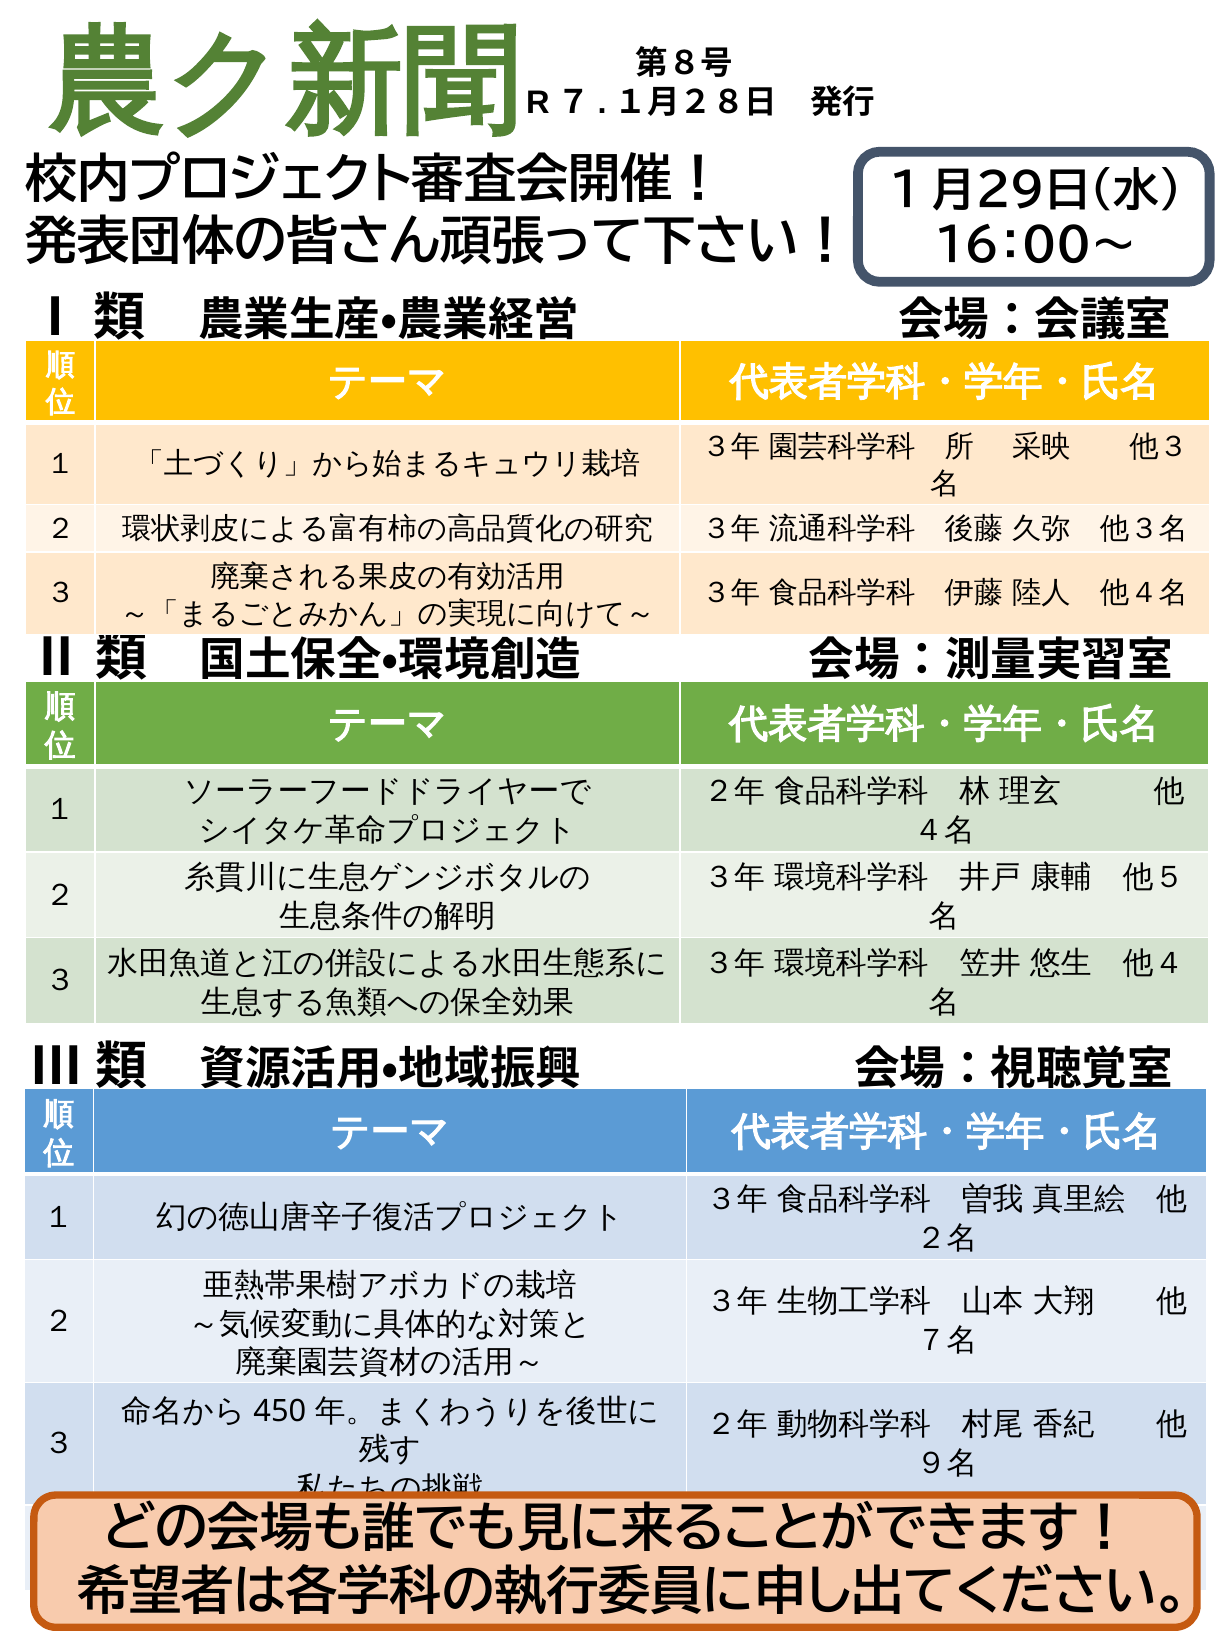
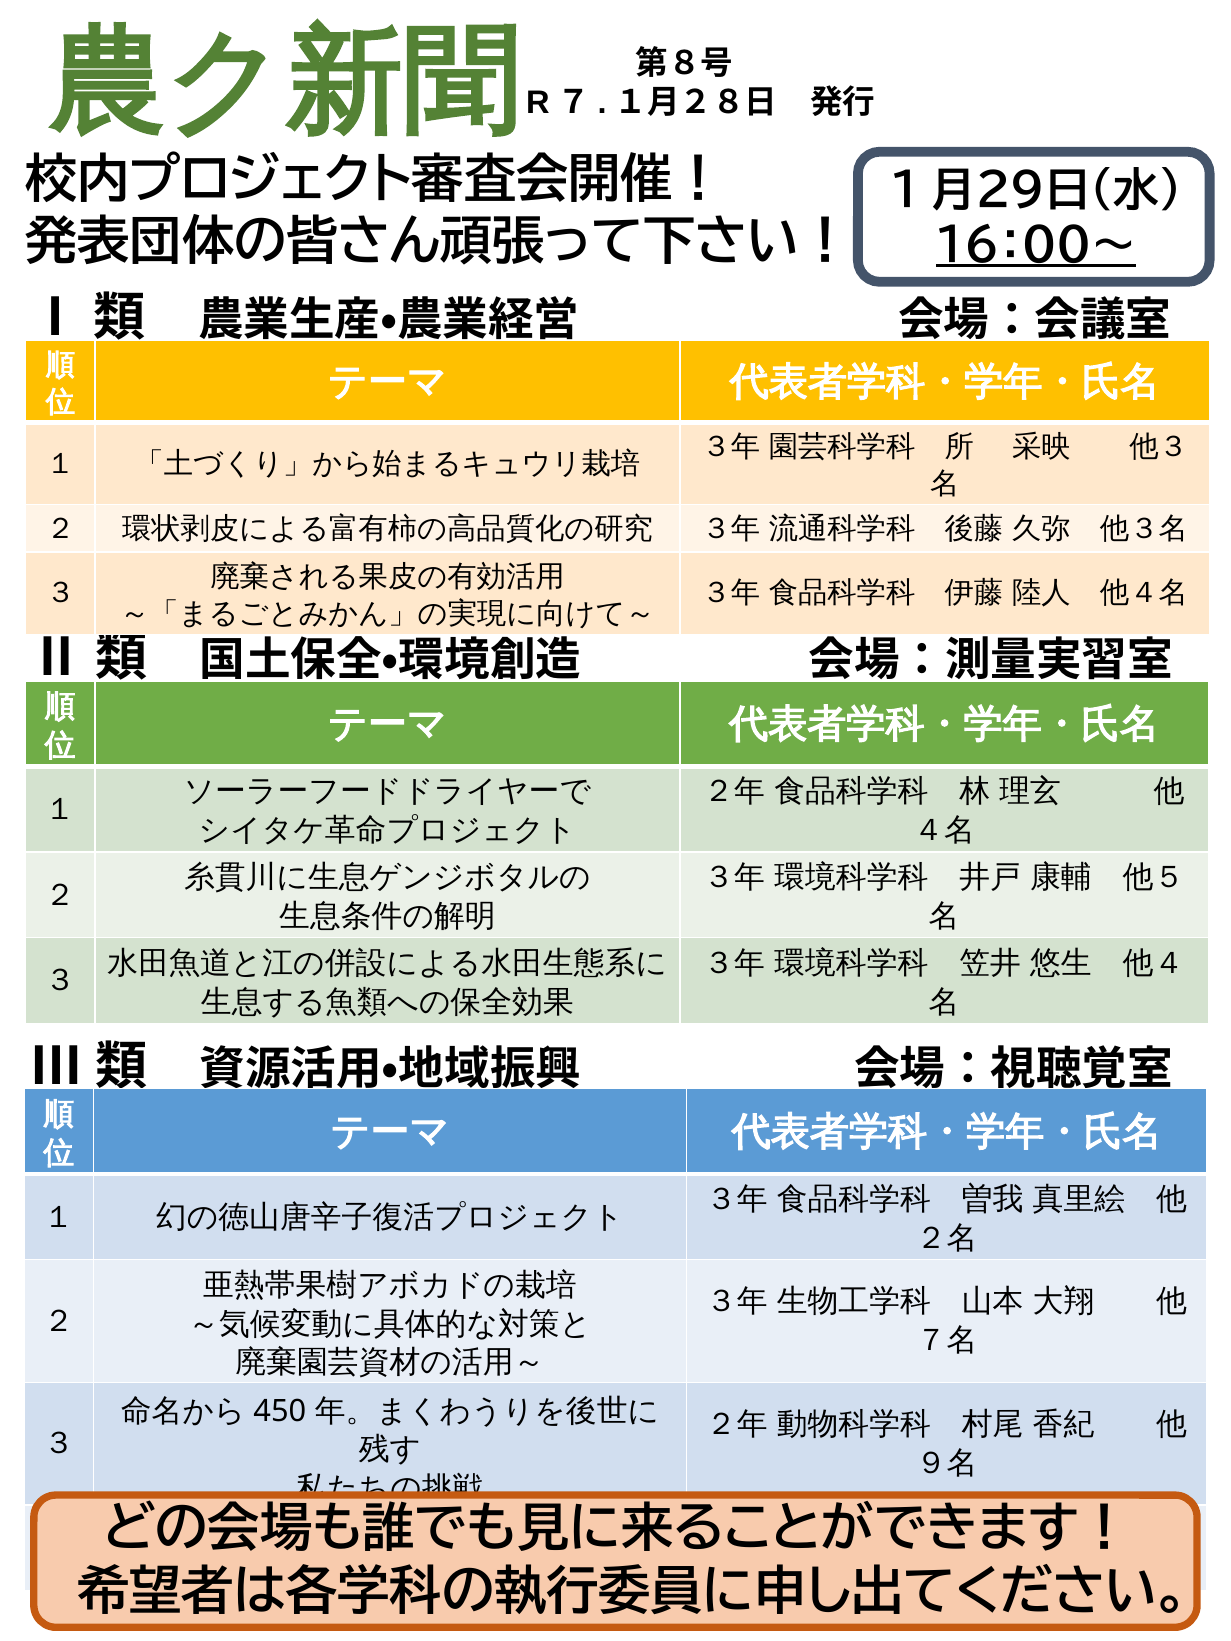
１６：００～ underline: none -> present
